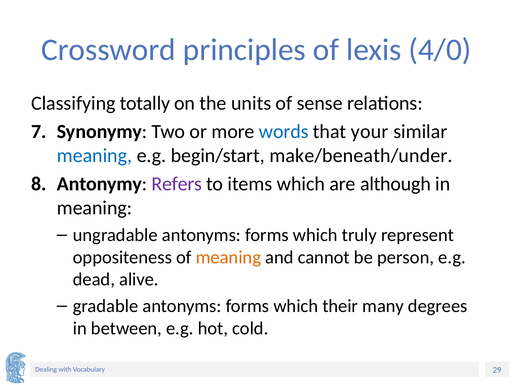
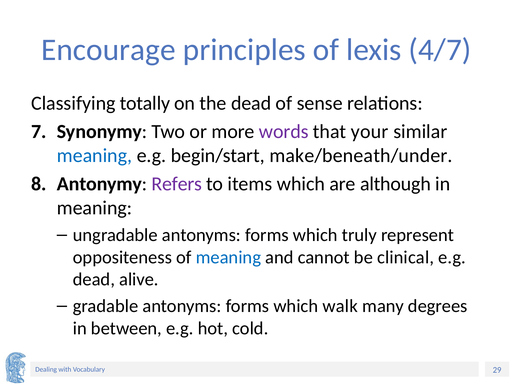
Crossword: Crossword -> Encourage
4/0: 4/0 -> 4/7
the units: units -> dead
words colour: blue -> purple
meaning at (228, 257) colour: orange -> blue
person: person -> clinical
their: their -> walk
